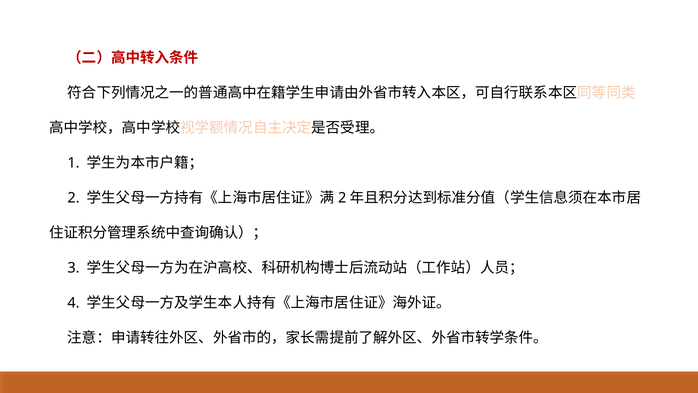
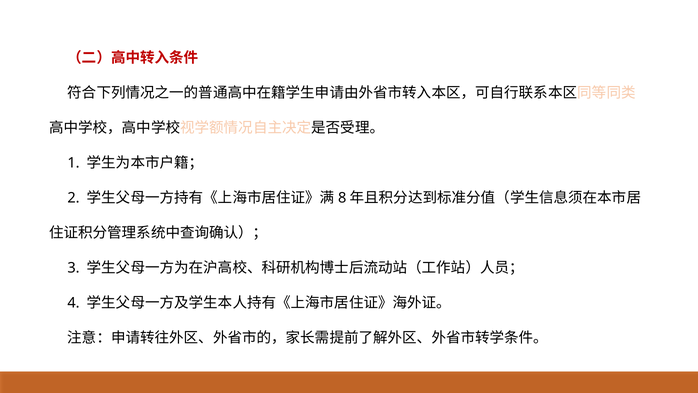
2 at (342, 198): 2 -> 8
